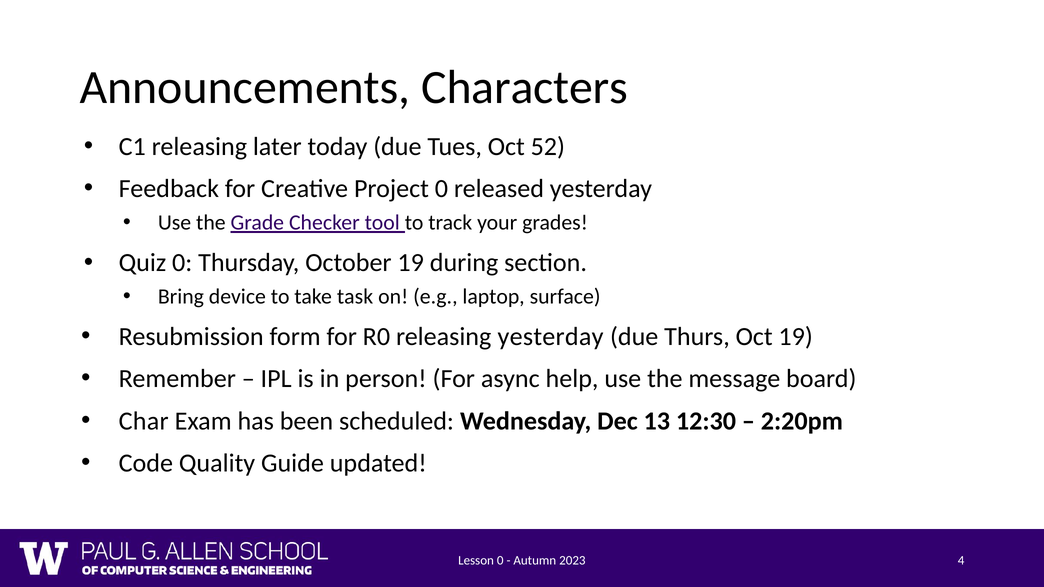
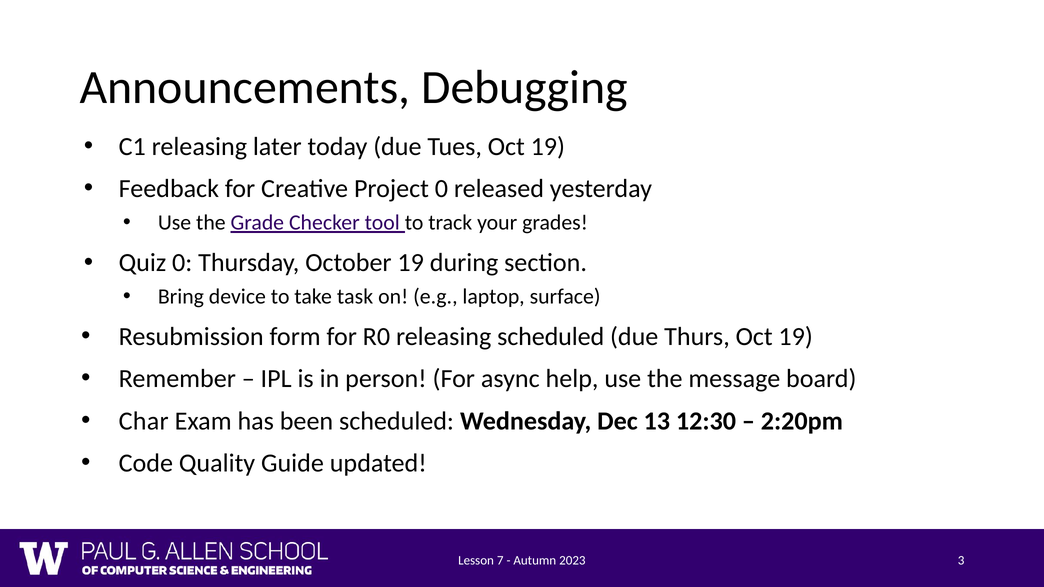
Characters: Characters -> Debugging
Tues Oct 52: 52 -> 19
releasing yesterday: yesterday -> scheduled
Lesson 0: 0 -> 7
4: 4 -> 3
